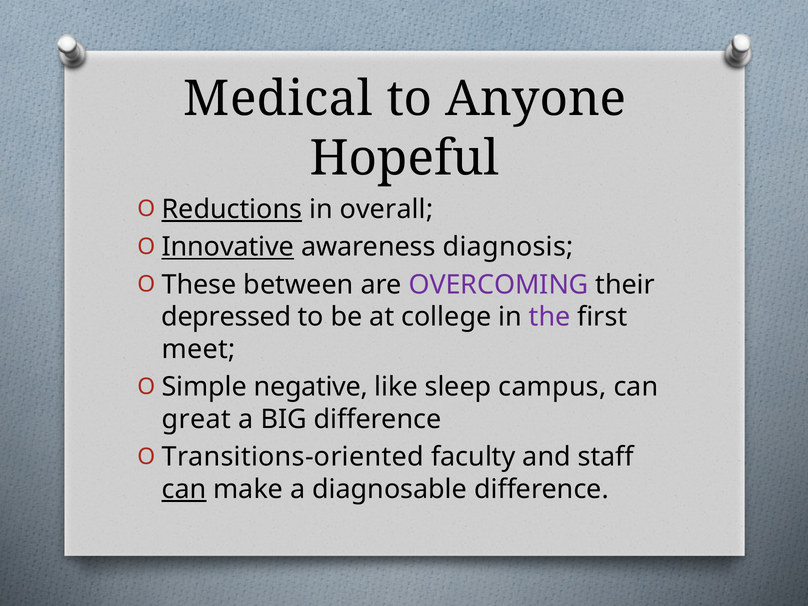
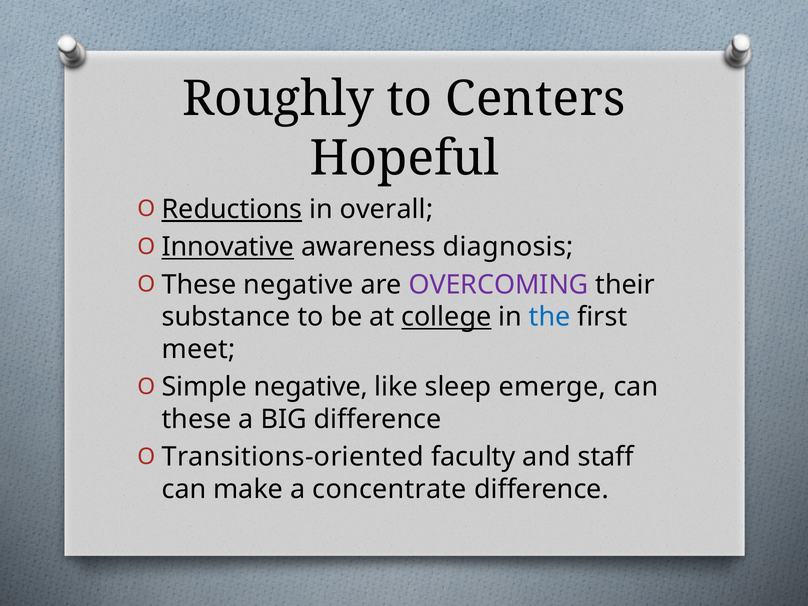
Medical: Medical -> Roughly
Anyone: Anyone -> Centers
These between: between -> negative
depressed: depressed -> substance
college underline: none -> present
the colour: purple -> blue
campus: campus -> emerge
great at (196, 419): great -> these
can at (184, 489) underline: present -> none
diagnosable: diagnosable -> concentrate
